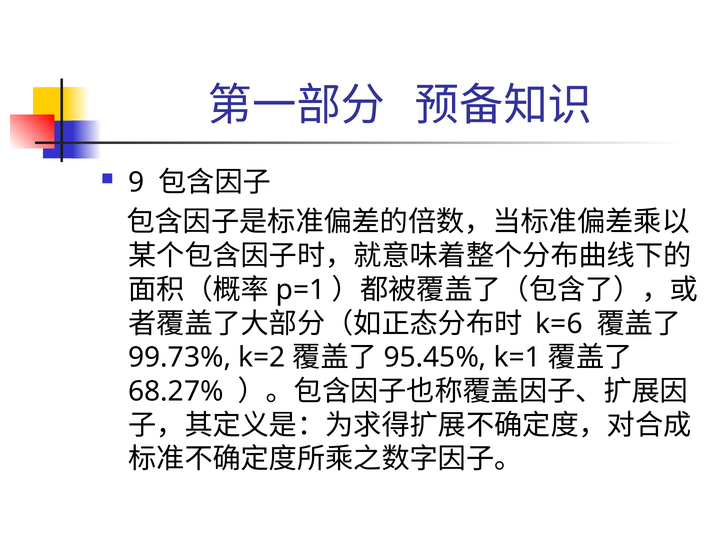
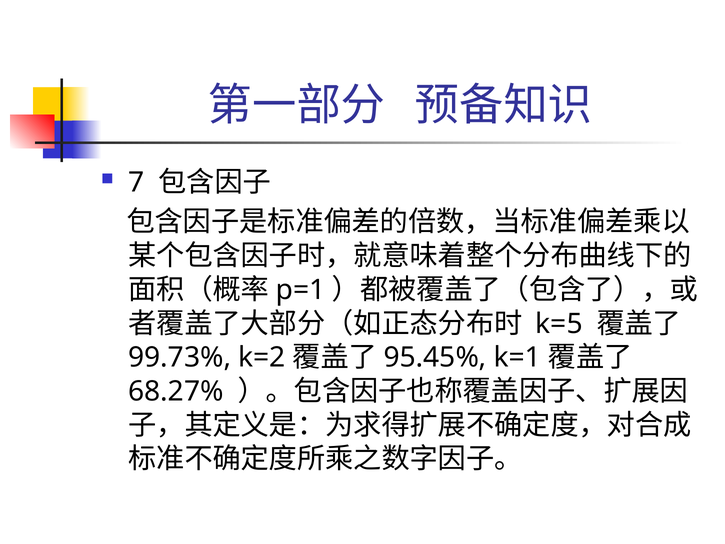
9: 9 -> 7
k=6: k=6 -> k=5
